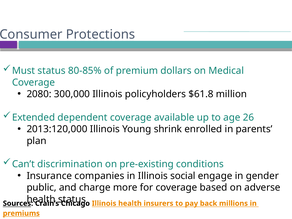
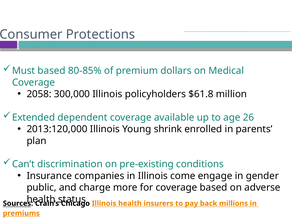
Must status: status -> based
2080: 2080 -> 2058
social: social -> come
